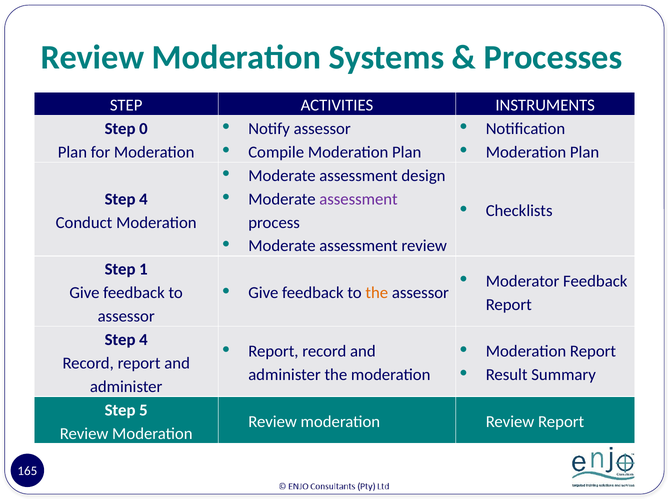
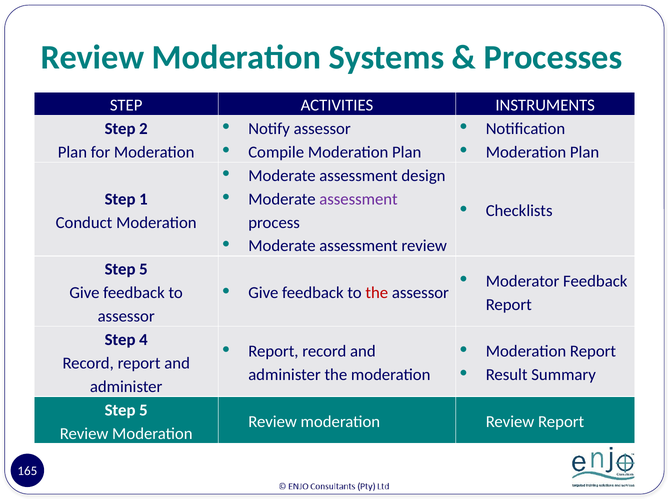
0: 0 -> 2
4 at (143, 199): 4 -> 1
1 at (143, 270): 1 -> 5
the at (377, 293) colour: orange -> red
